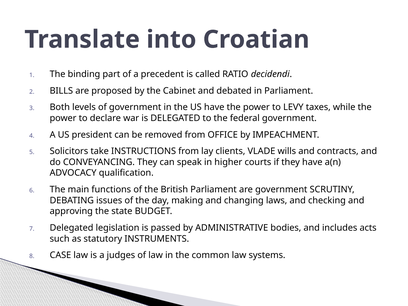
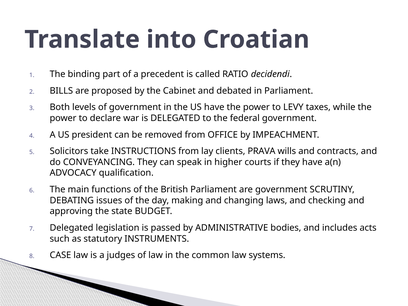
VLADE: VLADE -> PRAVA
